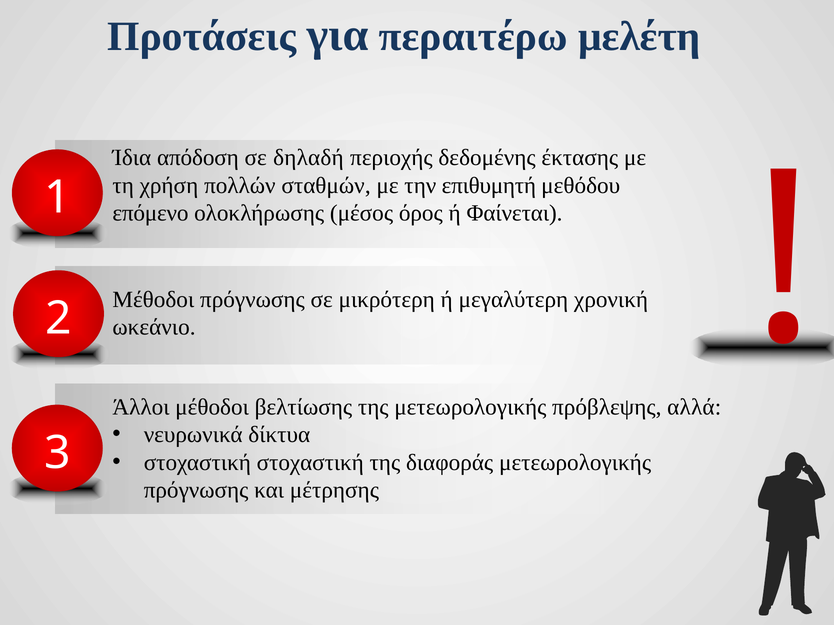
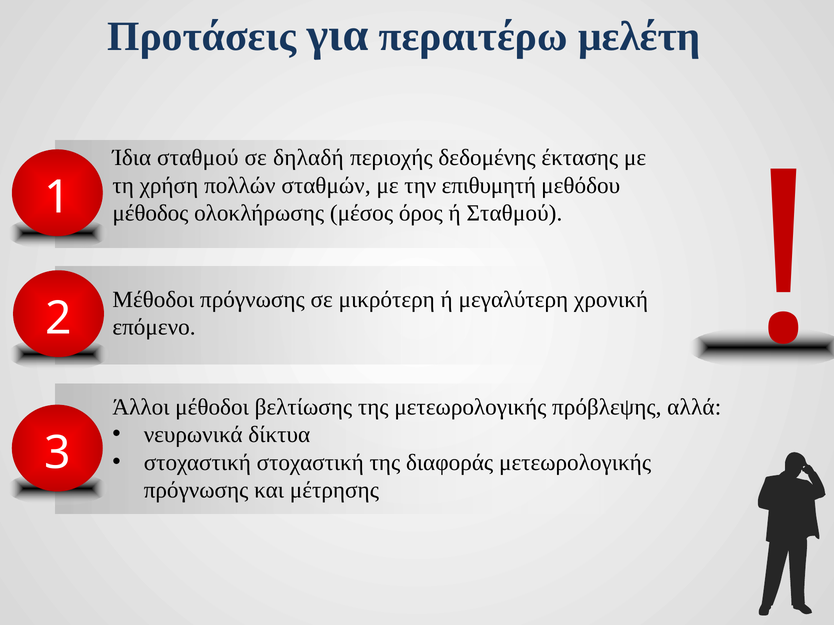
Ίδια απόδοση: απόδοση -> σταθμού
επόμενο: επόμενο -> μέθοδος
ή Φαίνεται: Φαίνεται -> Σταθμού
ωκεάνιο: ωκεάνιο -> επόμενο
